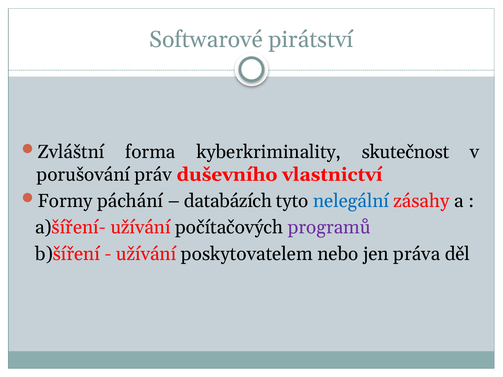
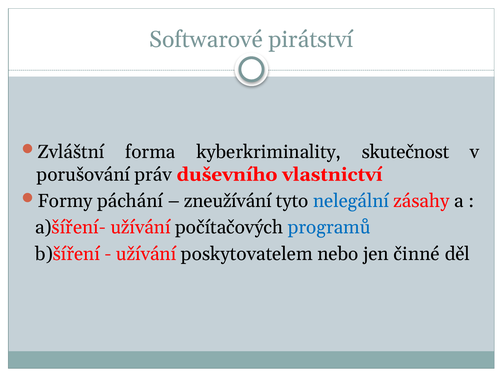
databázích: databázích -> zneužívání
programů colour: purple -> blue
práva: práva -> činné
